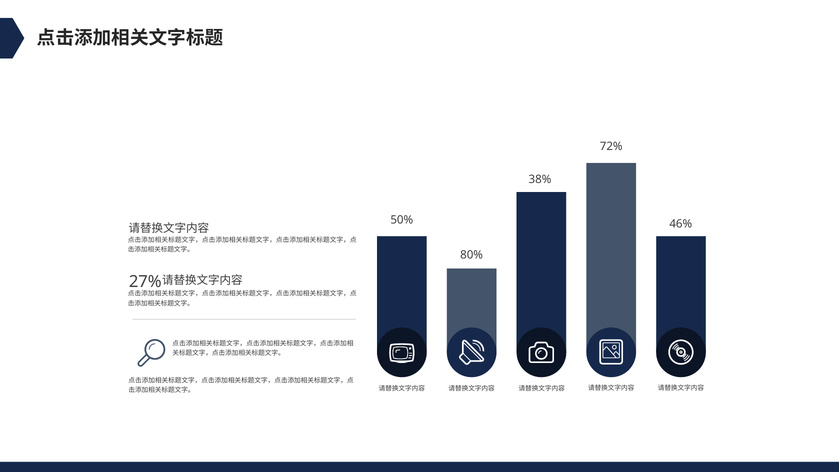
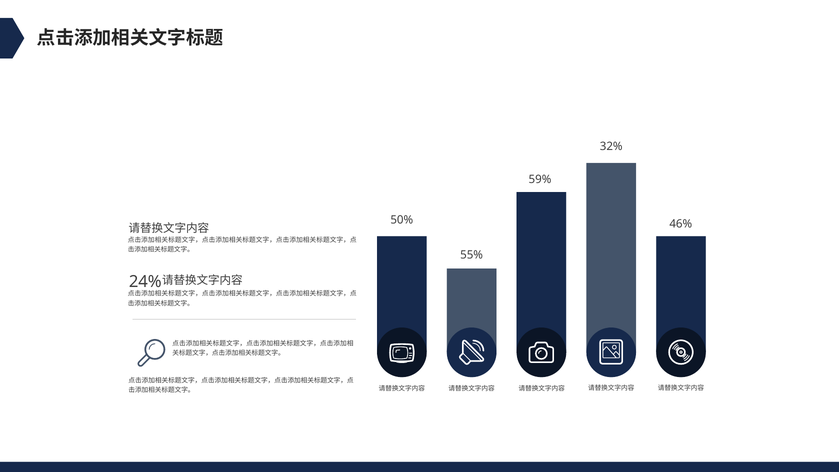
72%: 72% -> 32%
38%: 38% -> 59%
80%: 80% -> 55%
27%: 27% -> 24%
